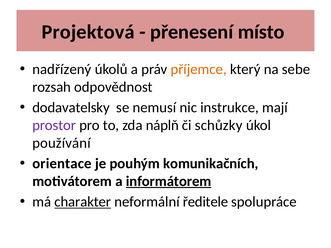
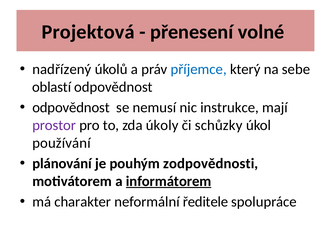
místo: místo -> volné
příjemce colour: orange -> blue
rozsah: rozsah -> oblastí
dodavatelsky at (71, 108): dodavatelsky -> odpovědnost
náplň: náplň -> úkoly
orientace: orientace -> plánování
komunikačních: komunikačních -> zodpovědnosti
charakter underline: present -> none
